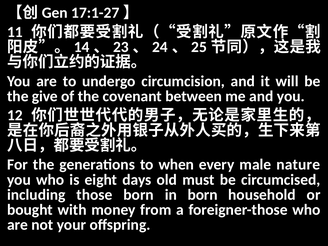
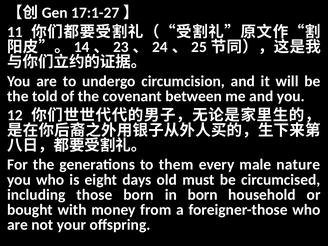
give: give -> told
when: when -> them
